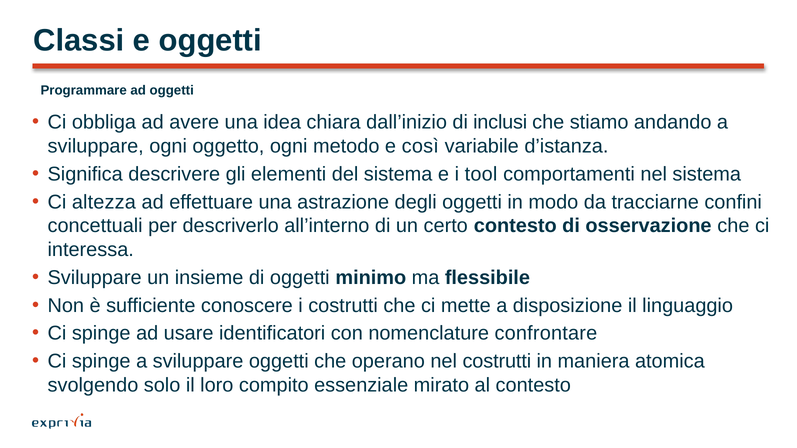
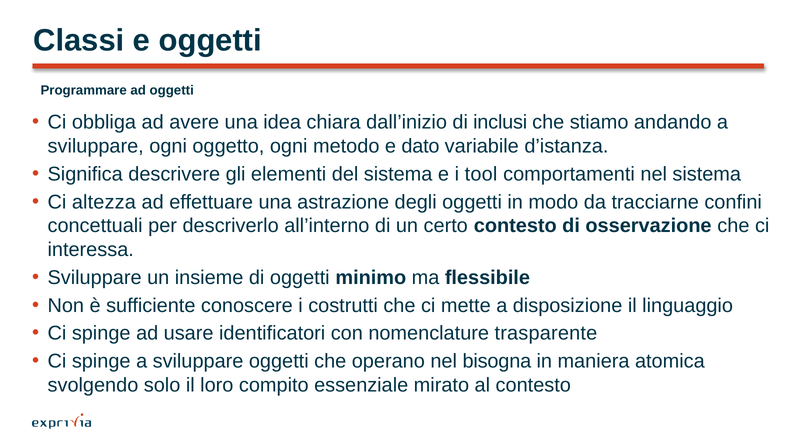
così: così -> dato
confrontare: confrontare -> trasparente
nel costrutti: costrutti -> bisogna
